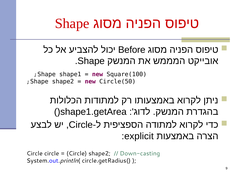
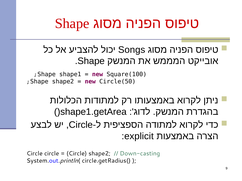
Before: Before -> Songs
